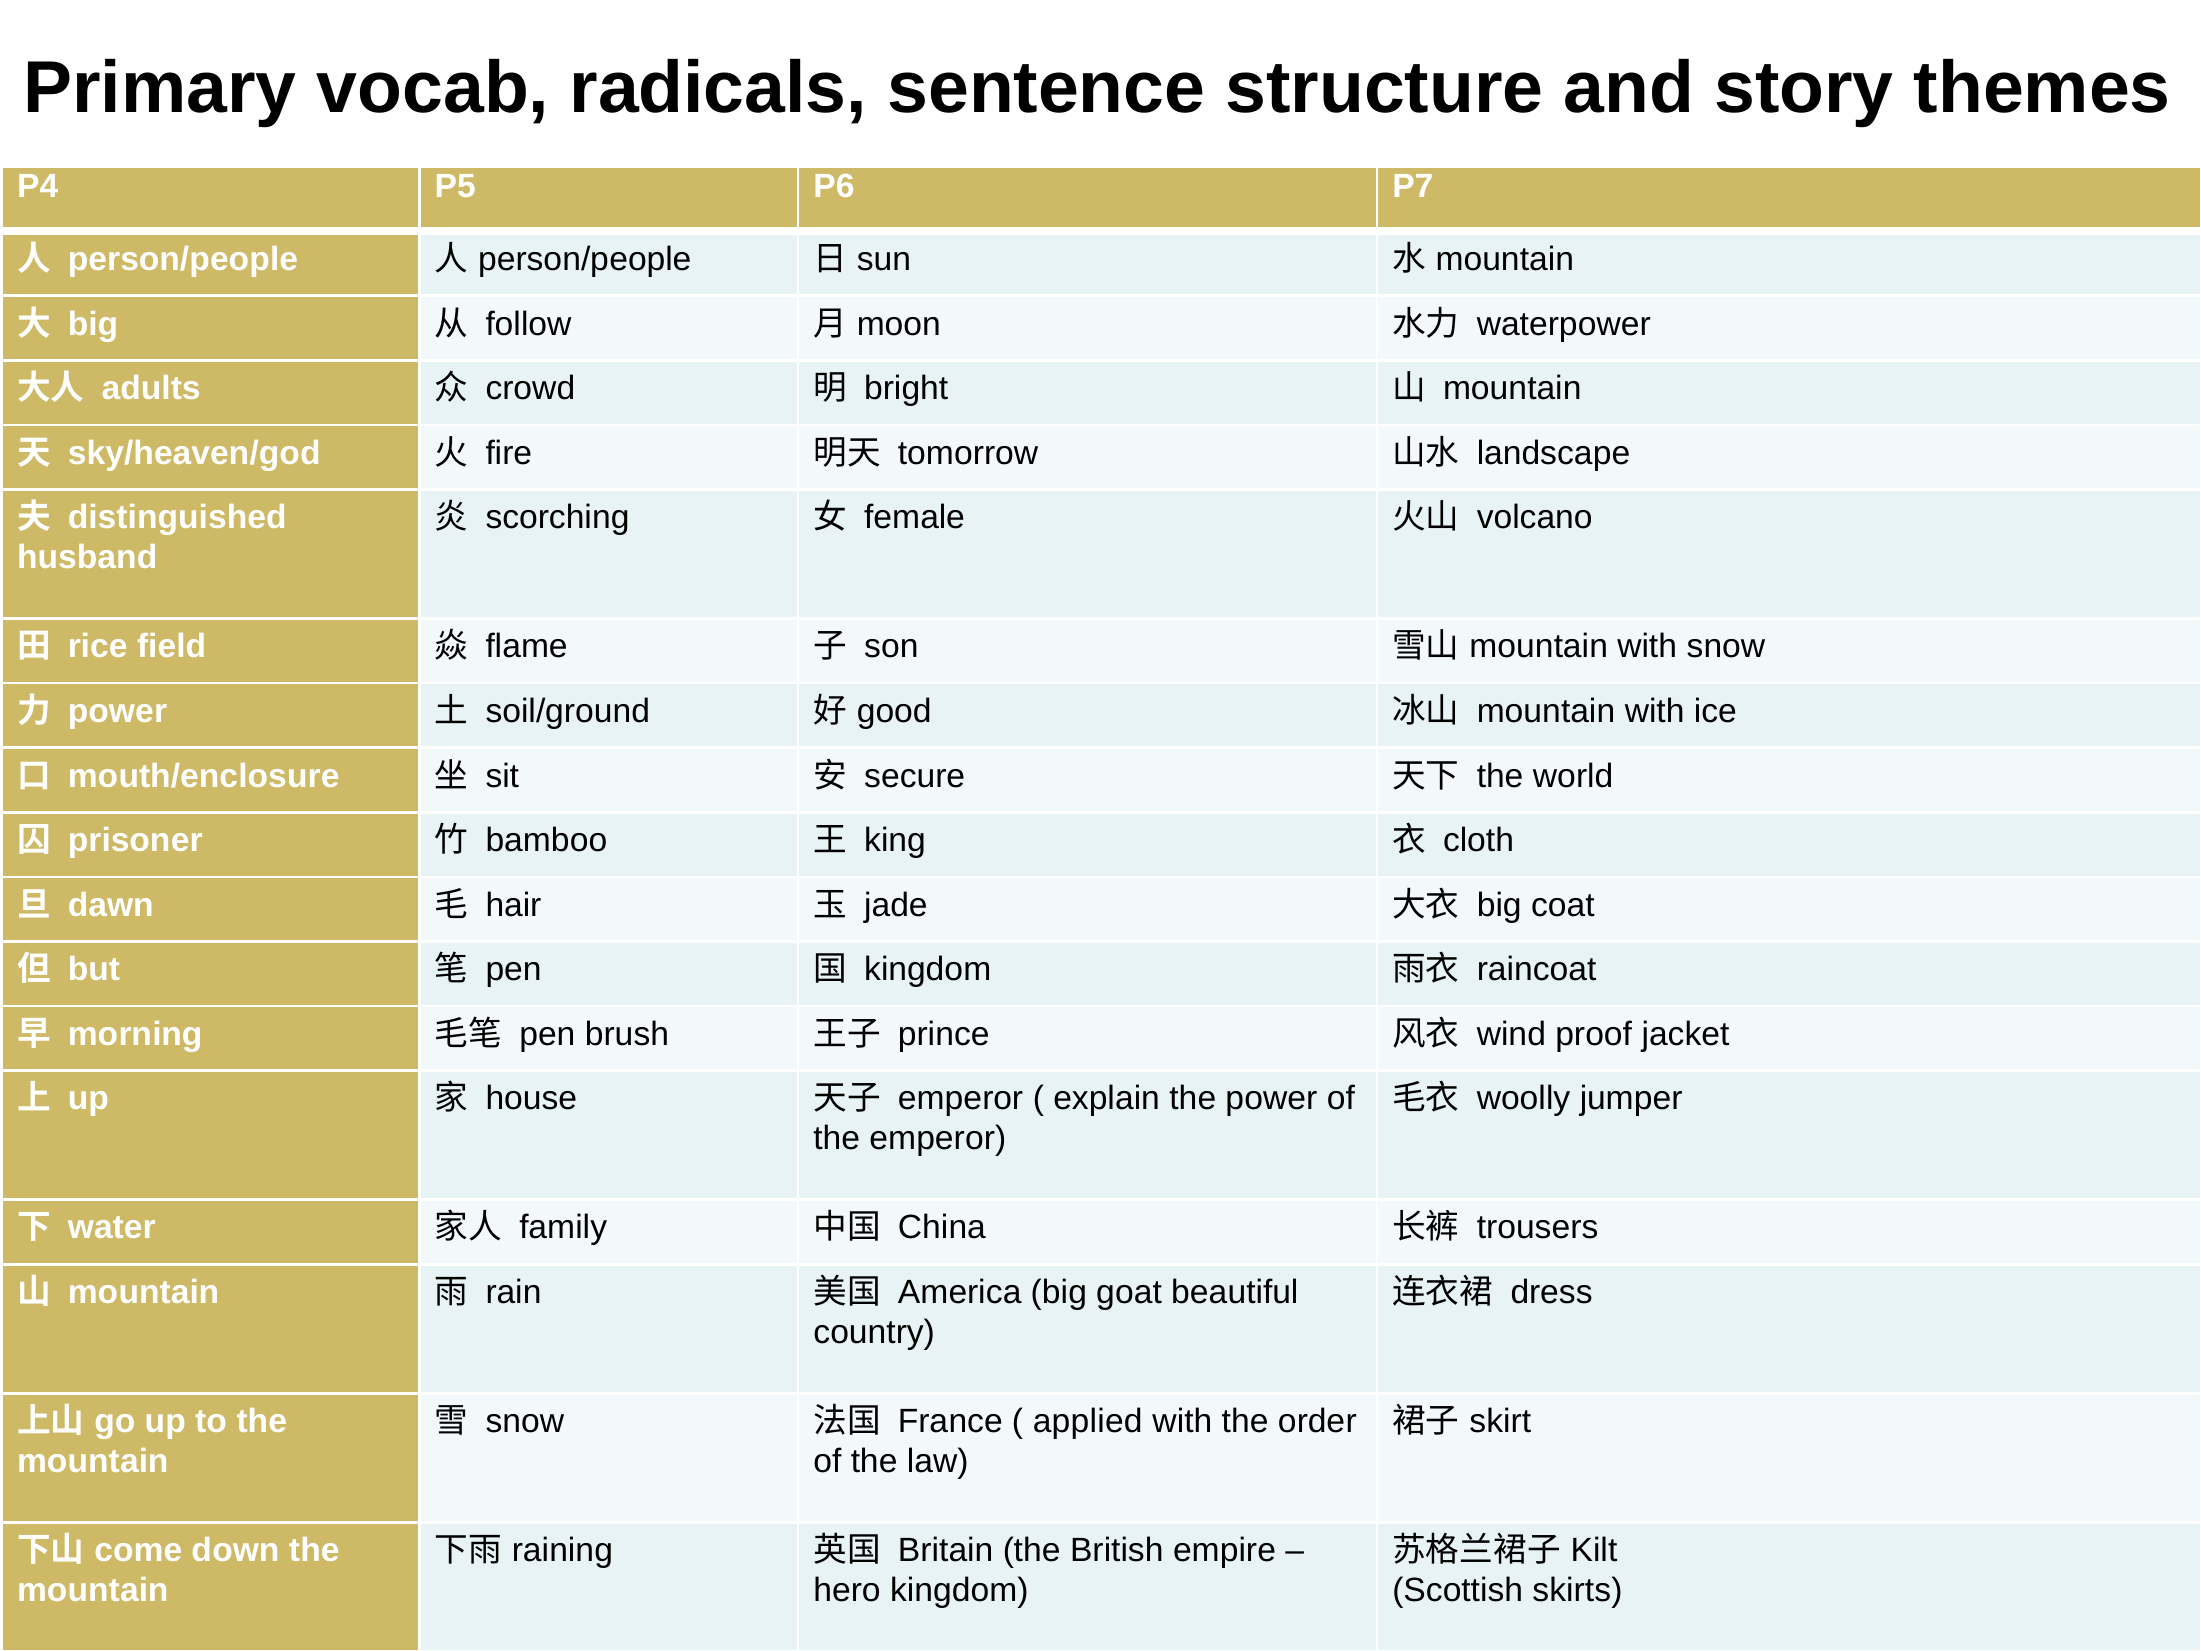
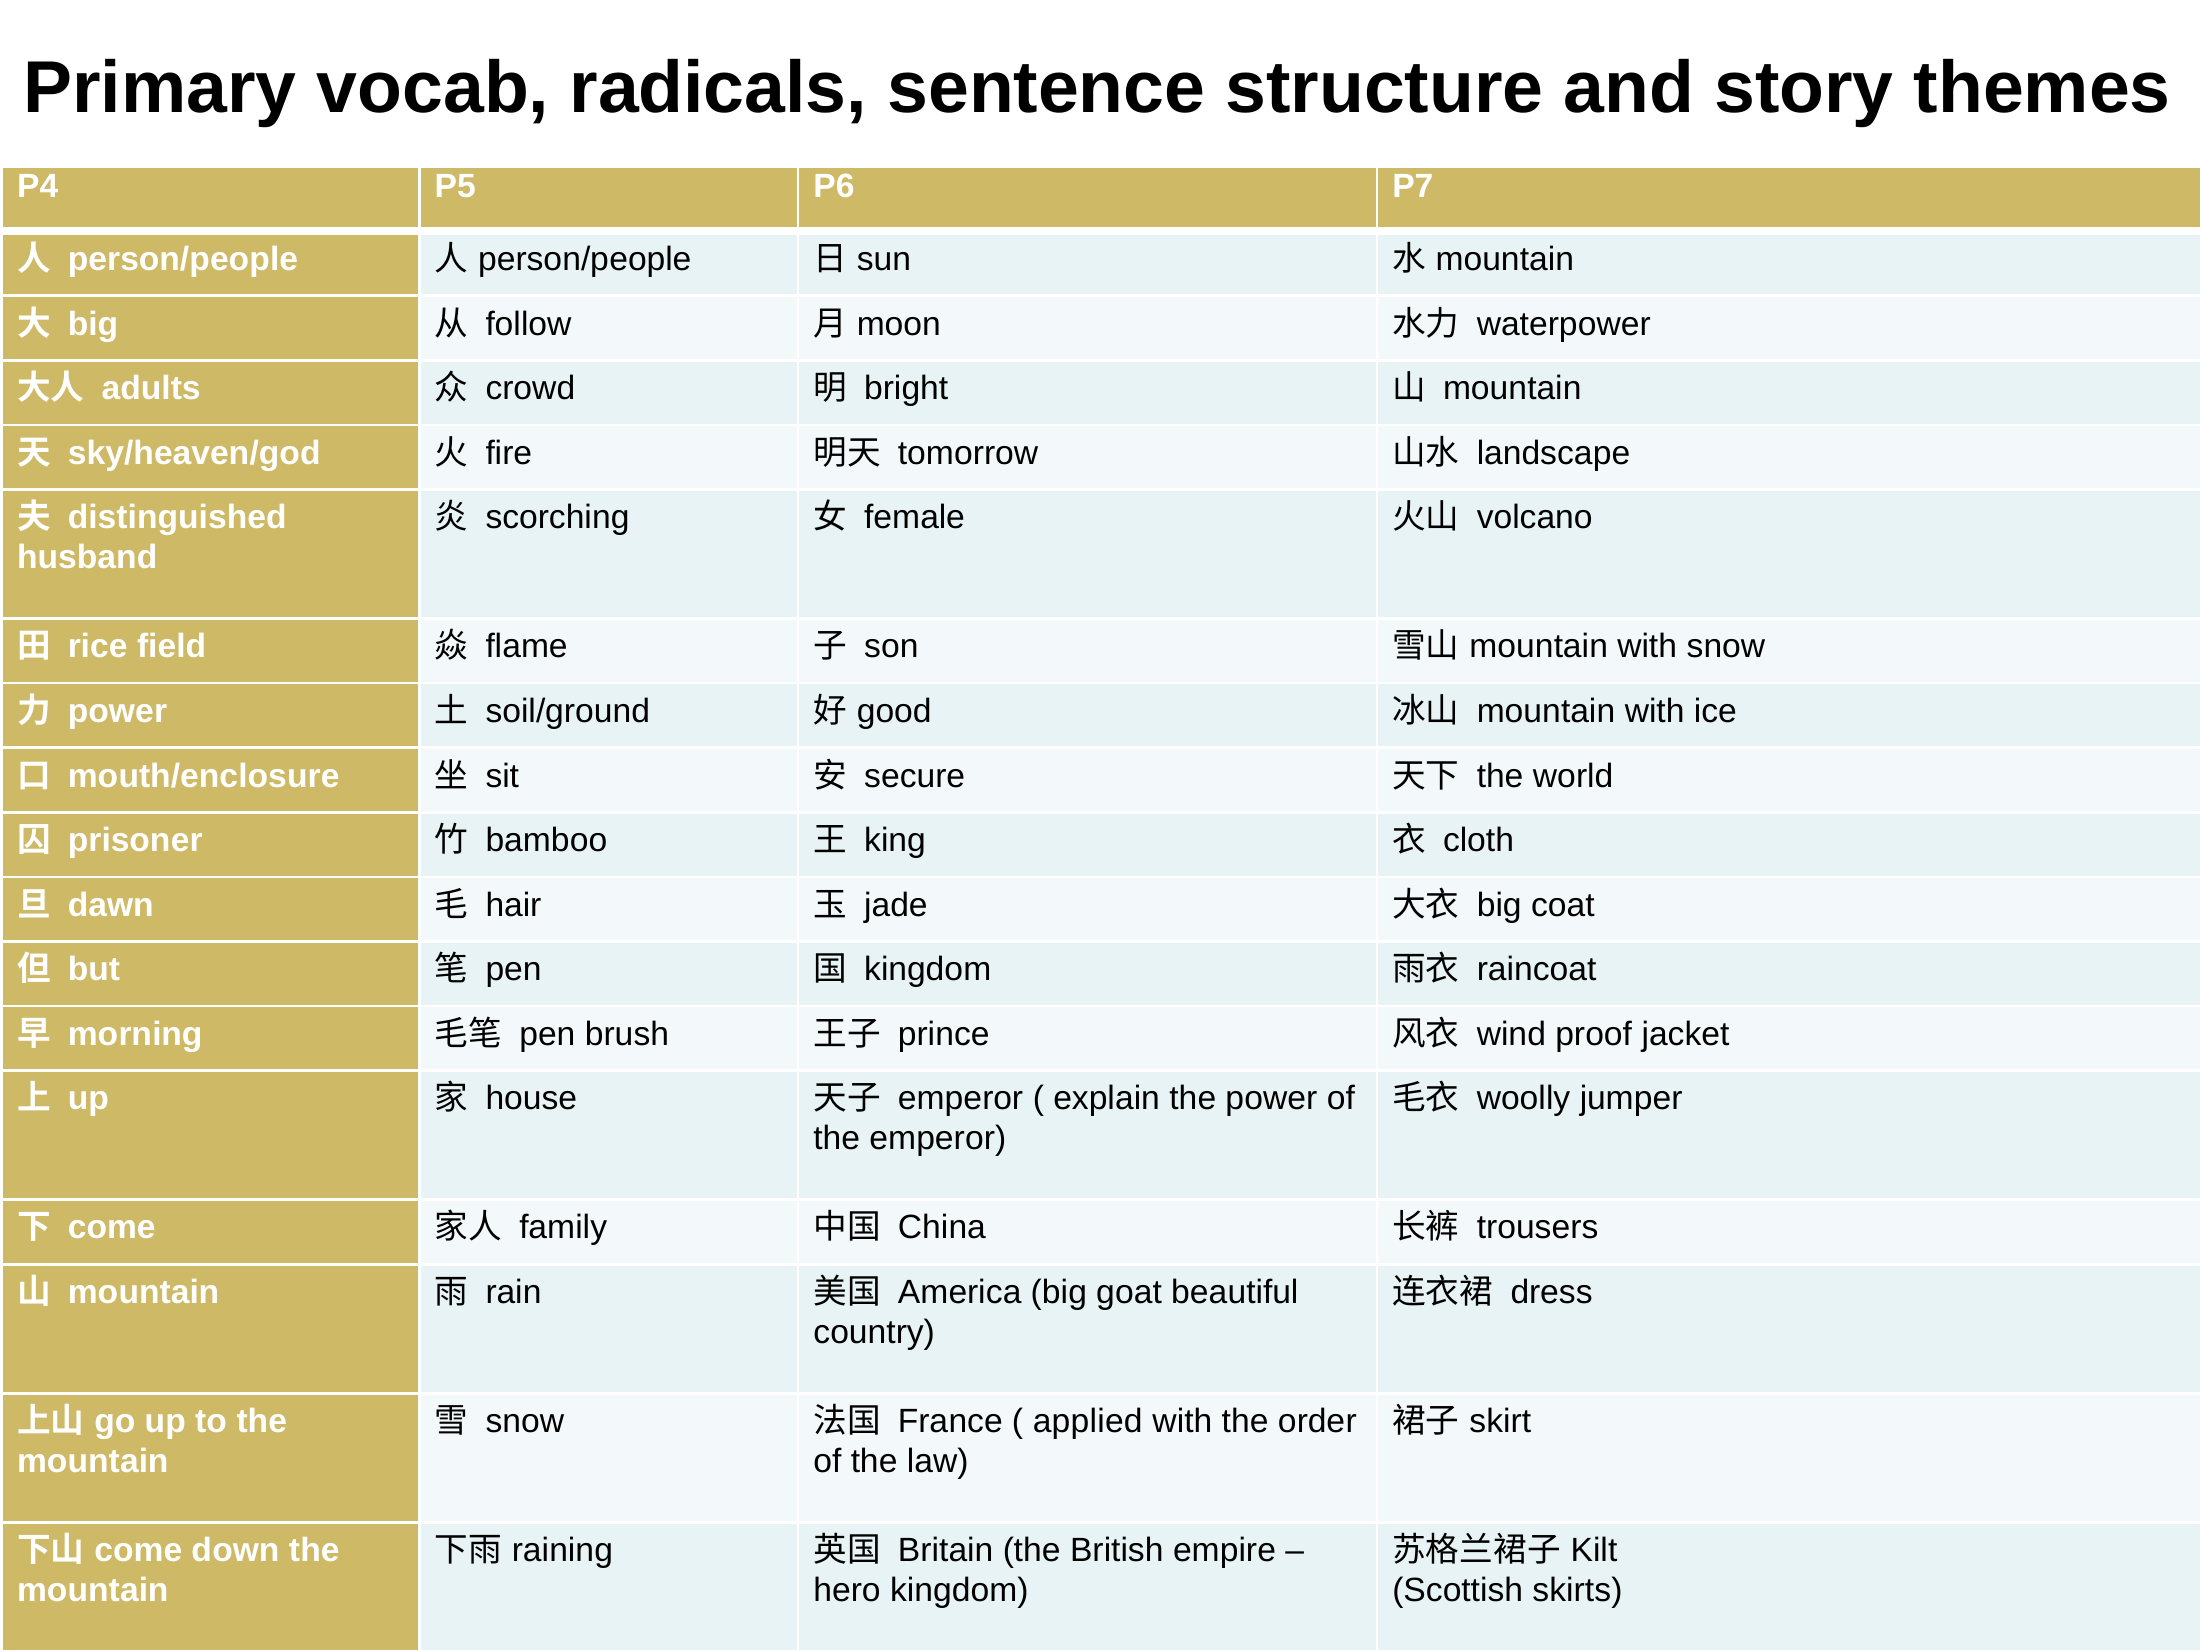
water at (112, 1228): water -> come
